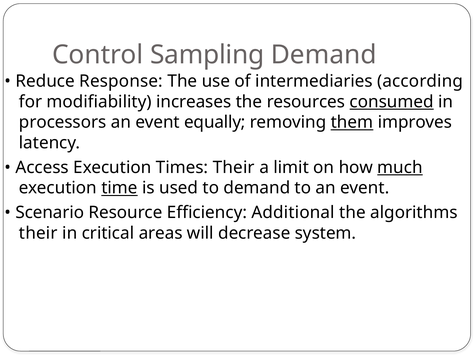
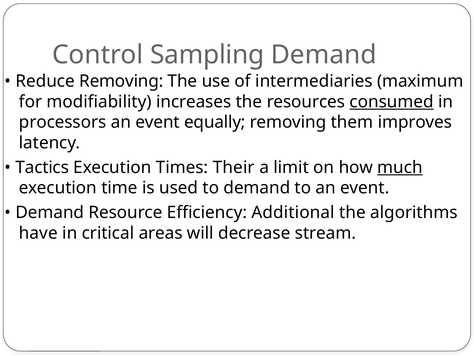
Reduce Response: Response -> Removing
according: according -> maximum
them underline: present -> none
Access: Access -> Tactics
time underline: present -> none
Scenario at (50, 212): Scenario -> Demand
their at (38, 233): their -> have
system: system -> stream
